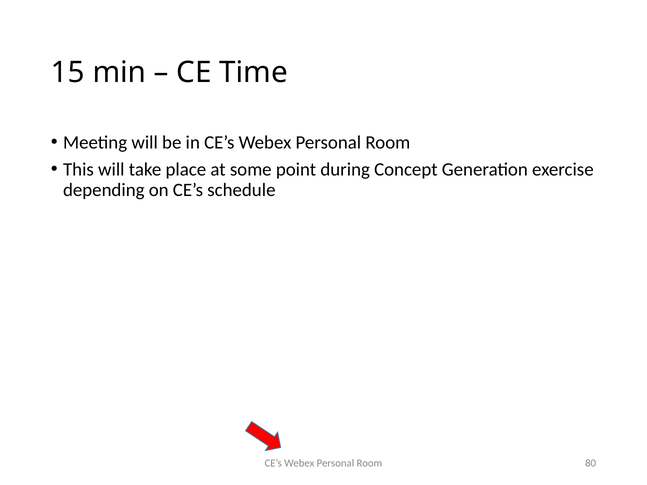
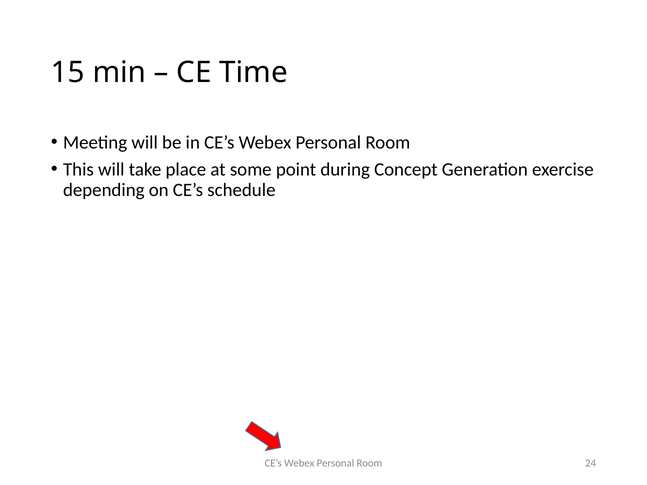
80: 80 -> 24
